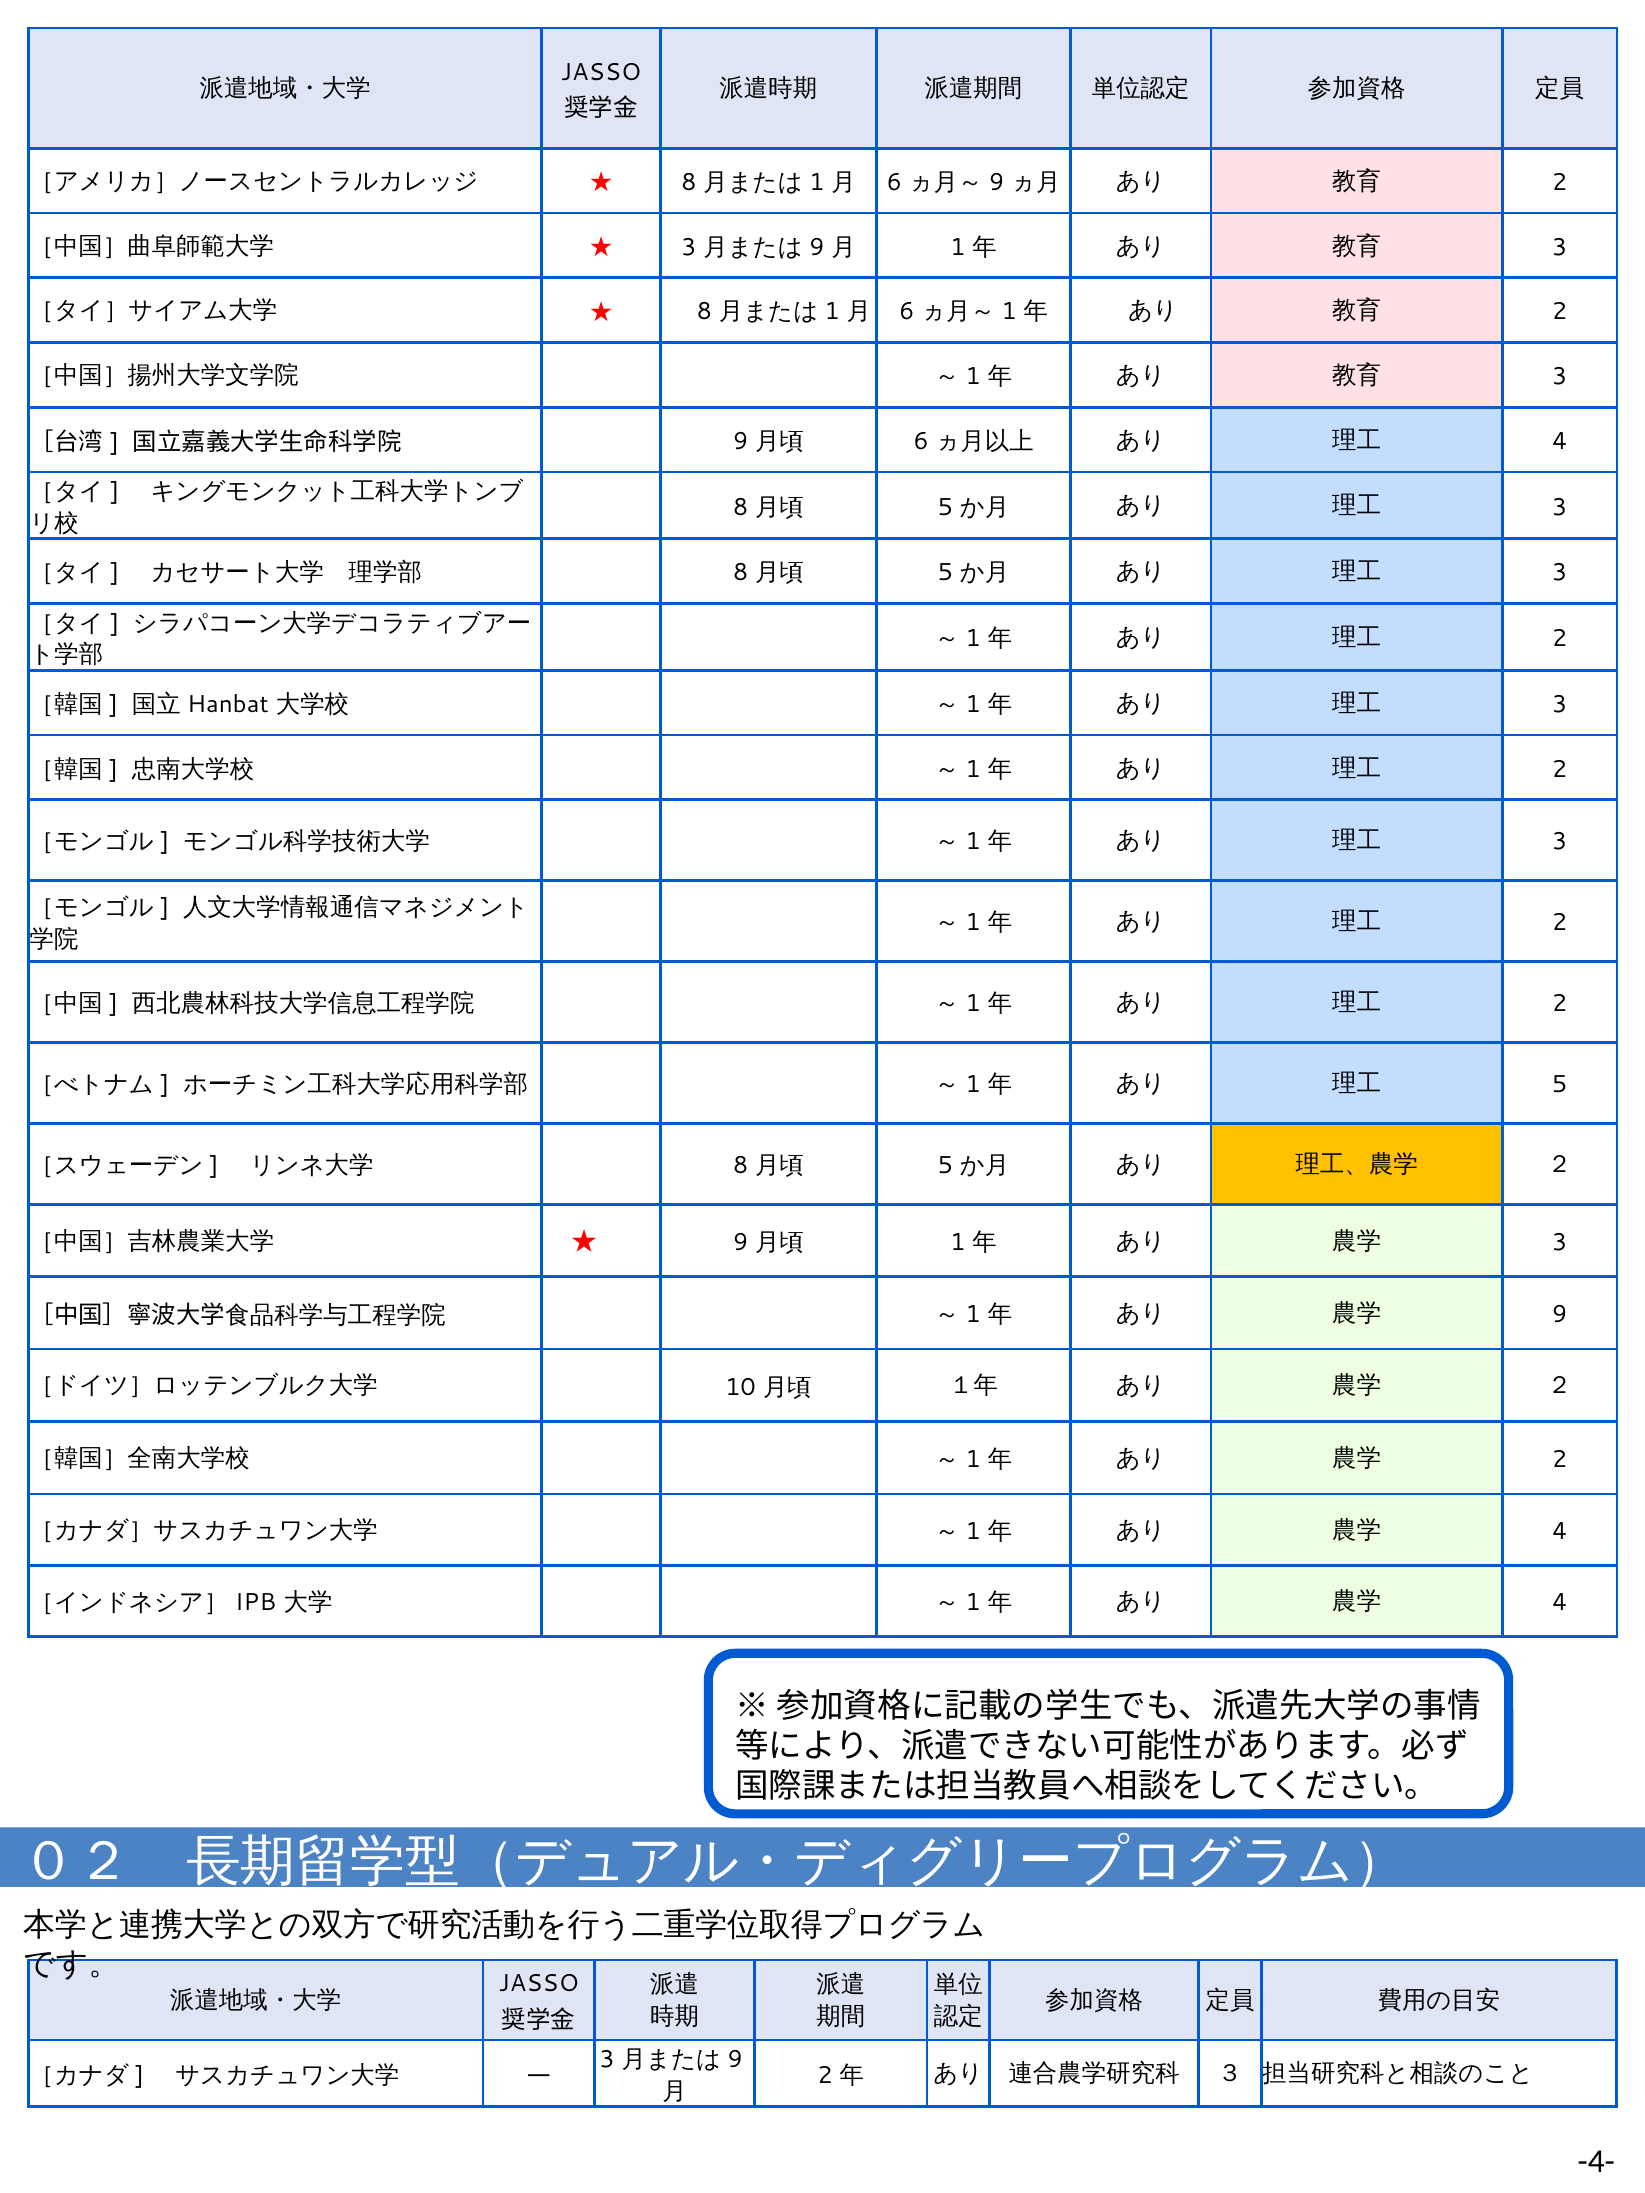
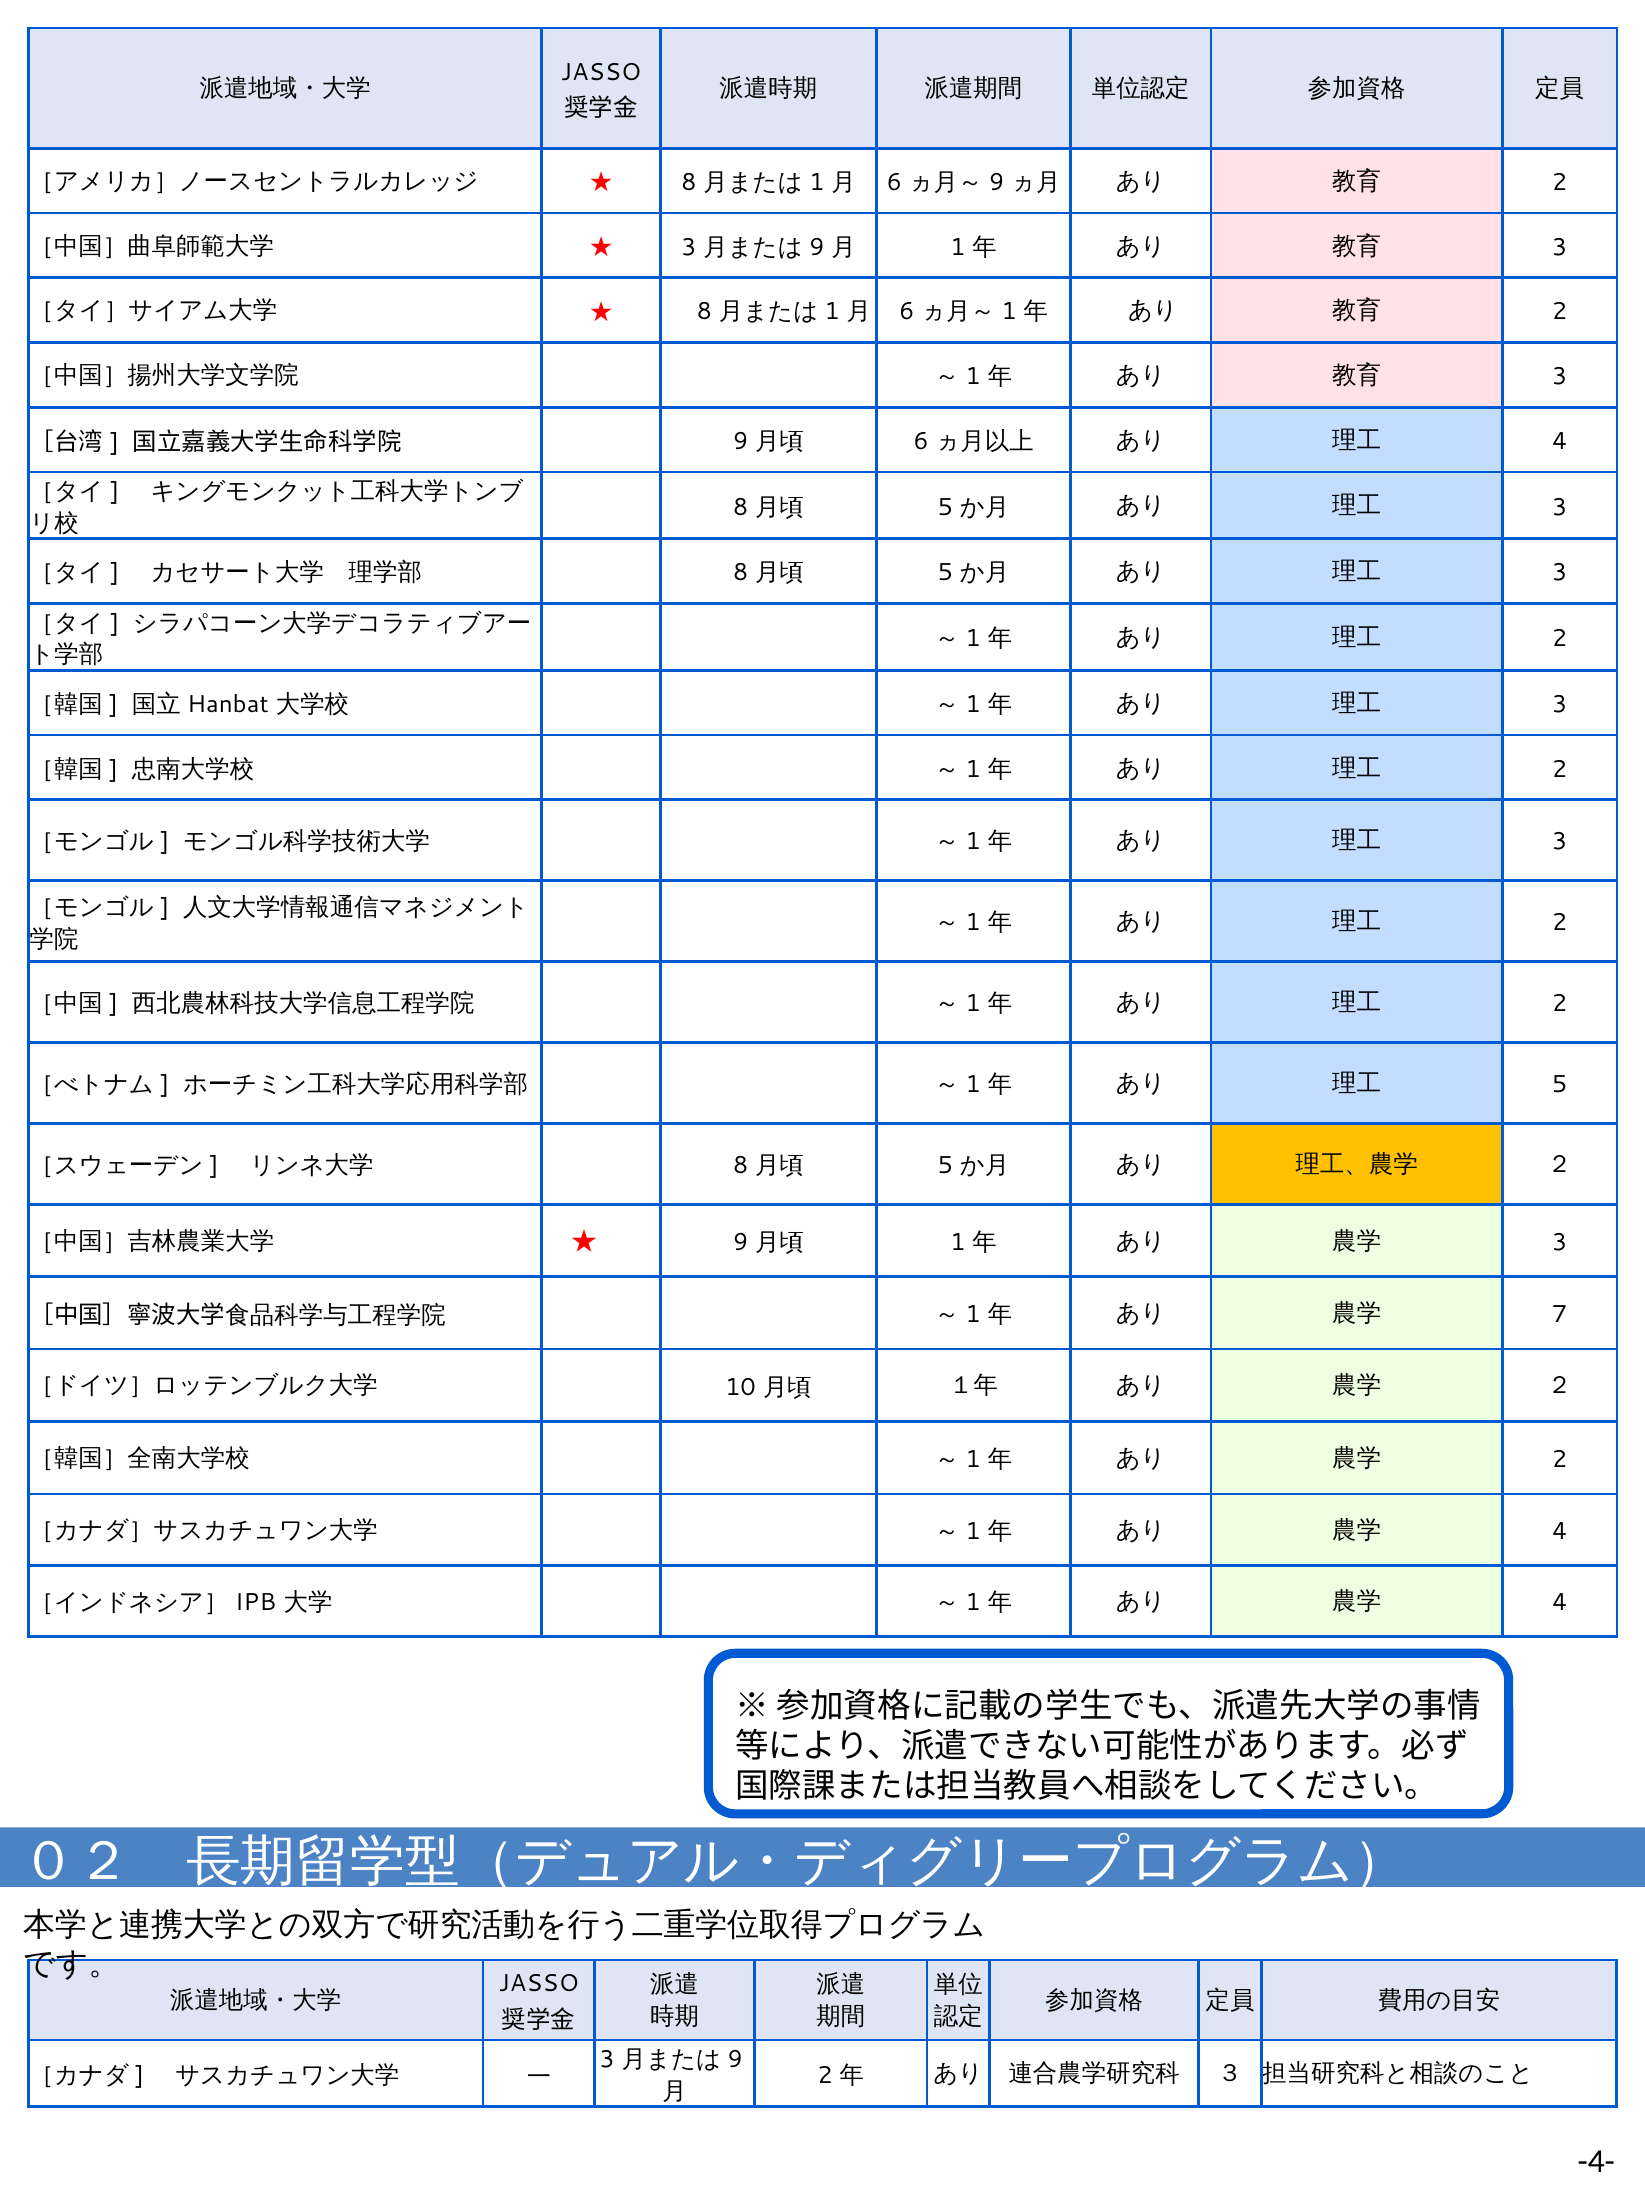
9 at (1560, 1315): 9 -> 7
